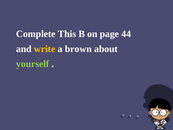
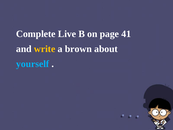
This: This -> Live
44: 44 -> 41
yourself colour: light green -> light blue
